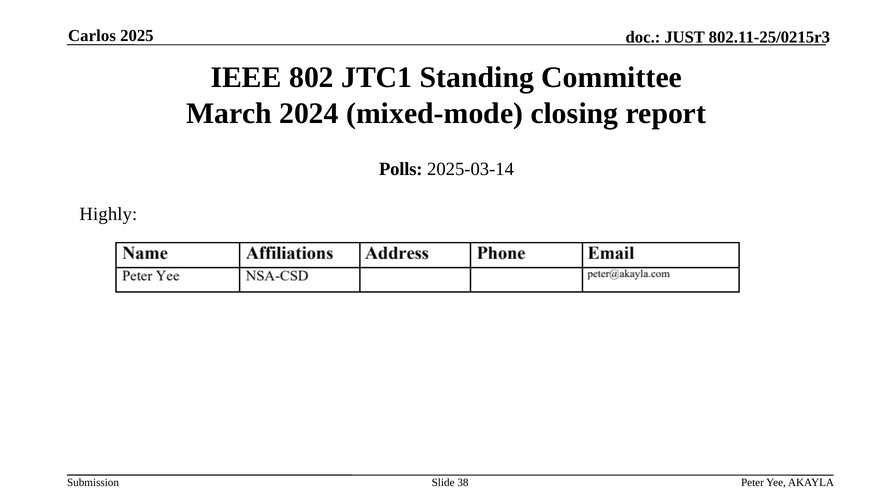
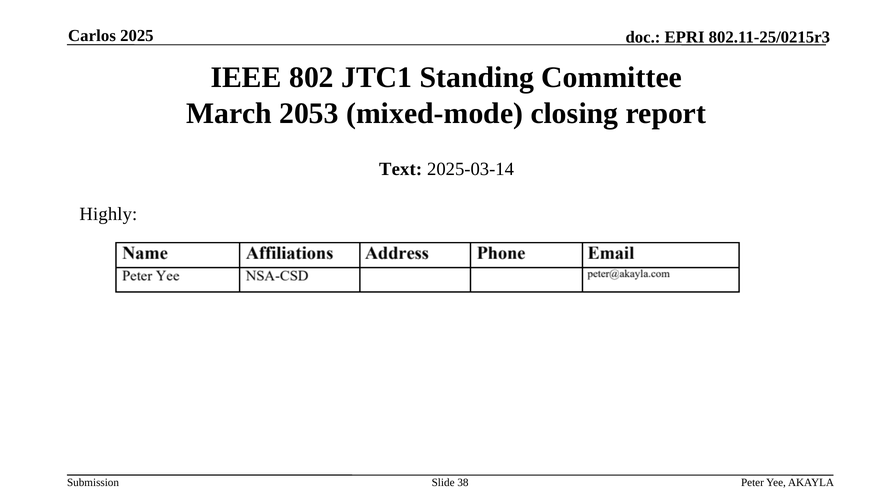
JUST: JUST -> EPRI
2024: 2024 -> 2053
Polls: Polls -> Text
